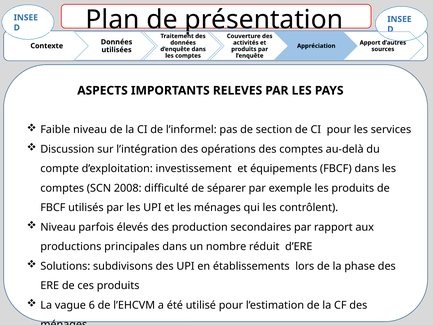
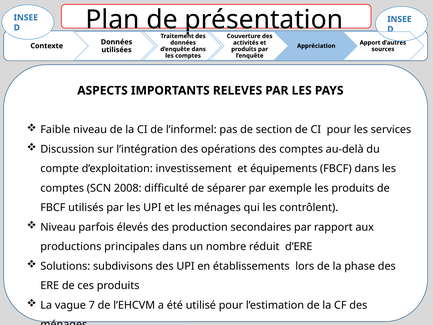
6: 6 -> 7
